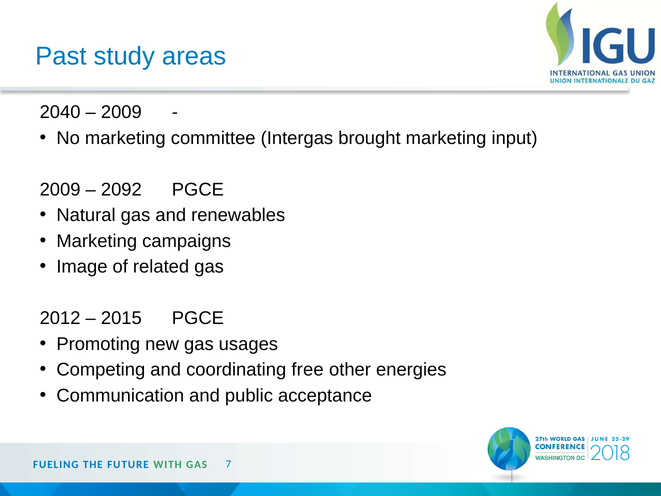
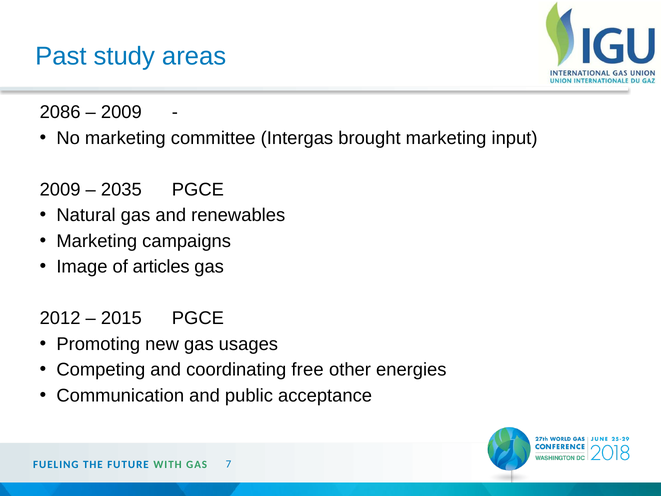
2040: 2040 -> 2086
2092: 2092 -> 2035
related: related -> articles
